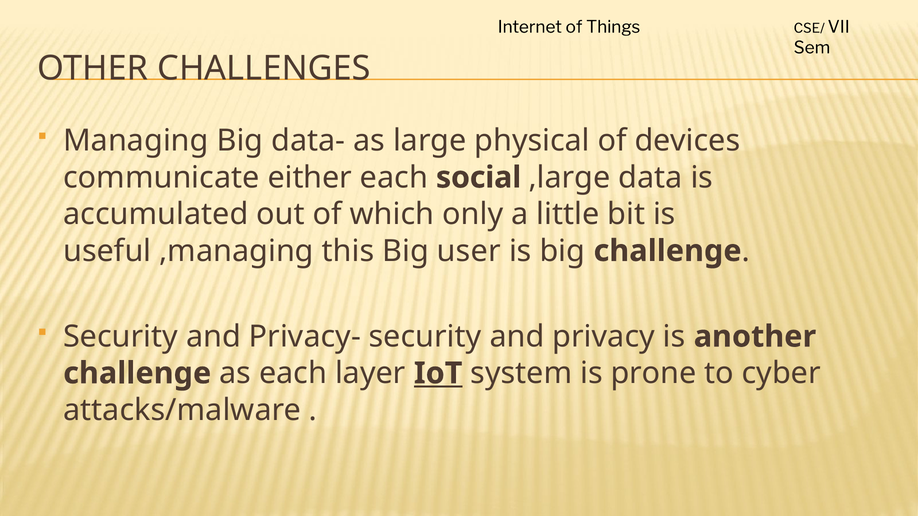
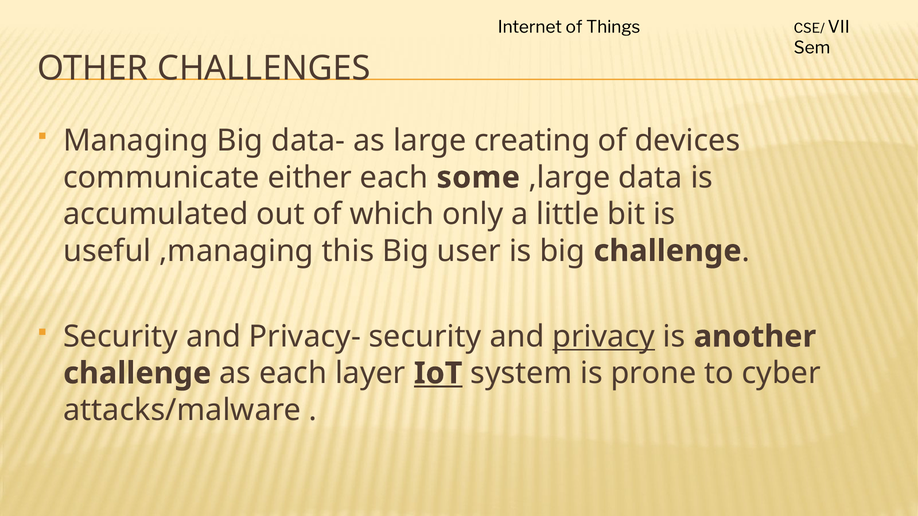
physical: physical -> creating
social: social -> some
privacy underline: none -> present
